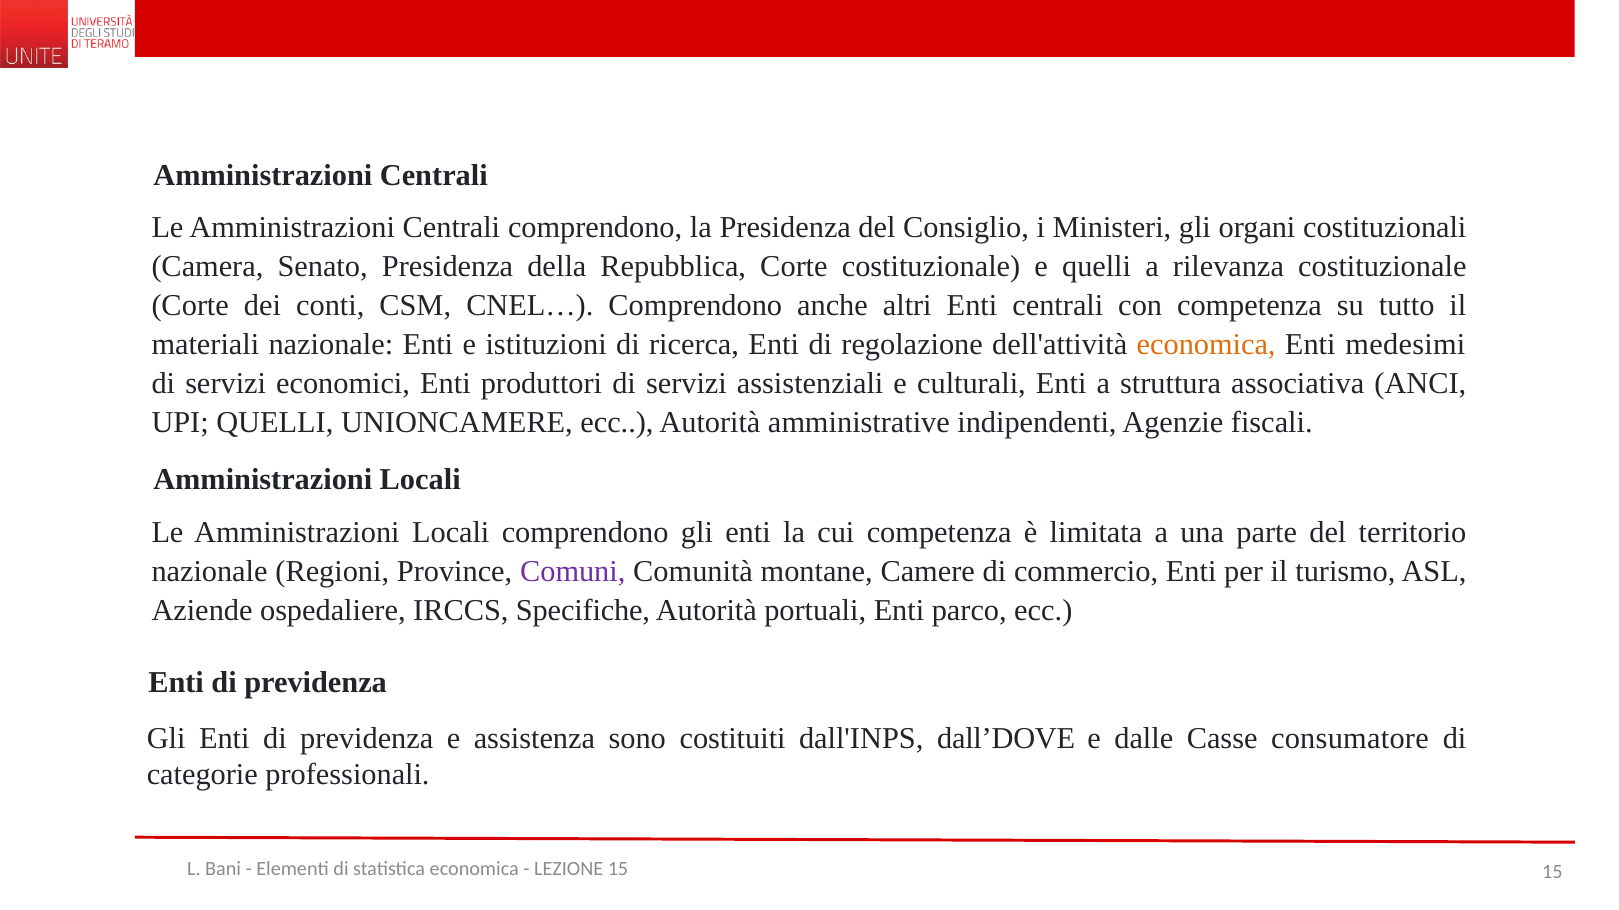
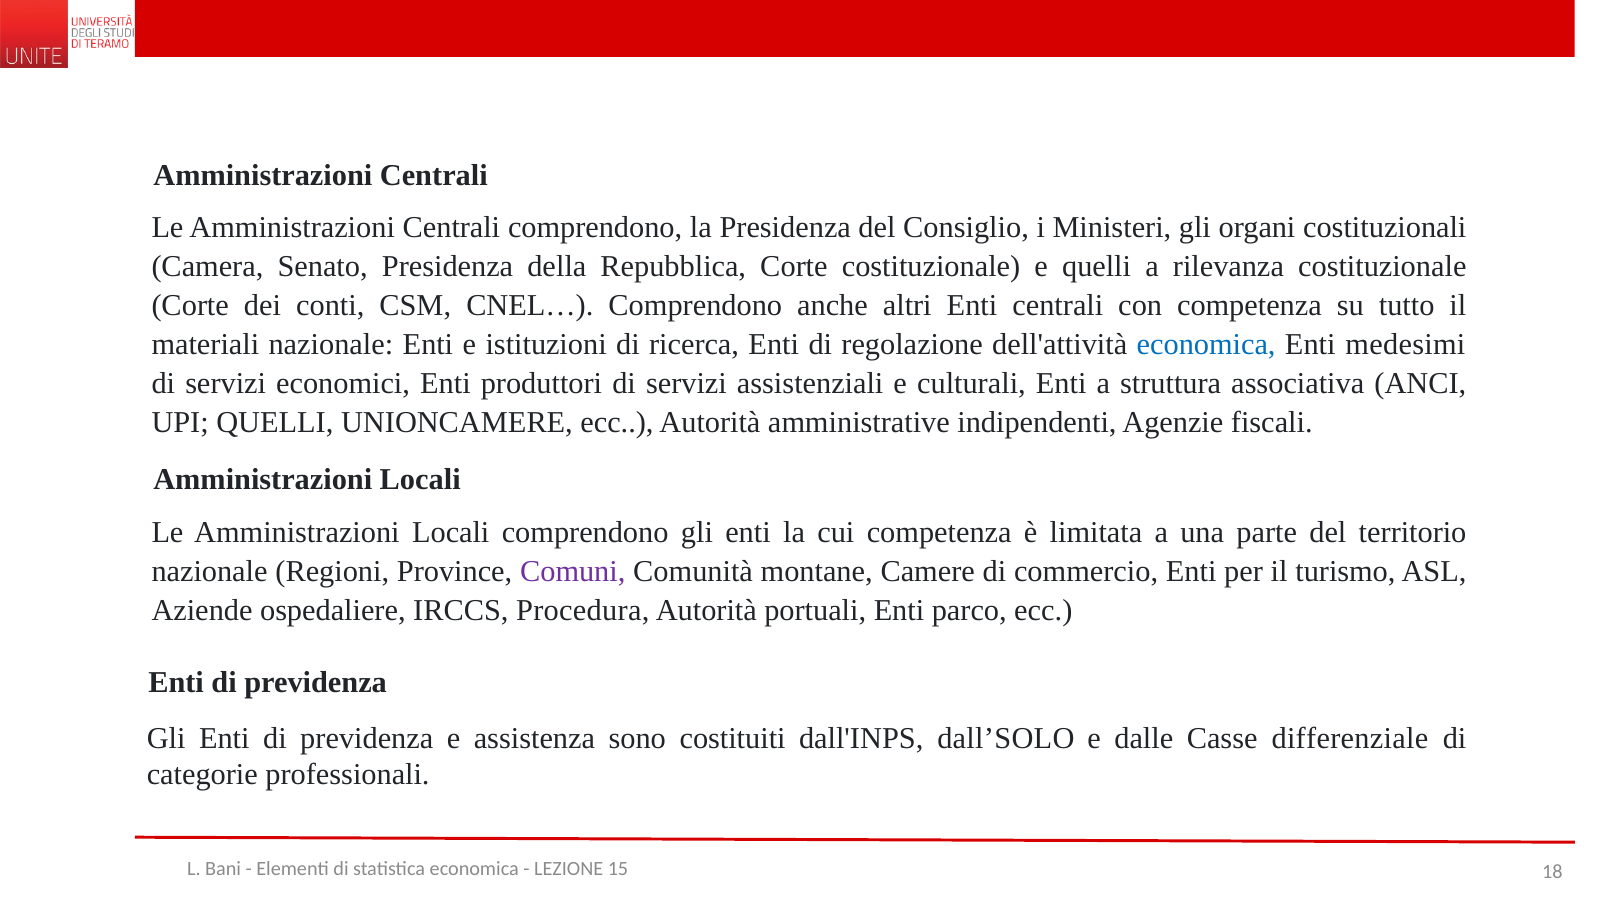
economica at (1206, 345) colour: orange -> blue
Specifiche: Specifiche -> Procedura
dall’DOVE: dall’DOVE -> dall’SOLO
consumatore: consumatore -> differenziale
15 15: 15 -> 18
